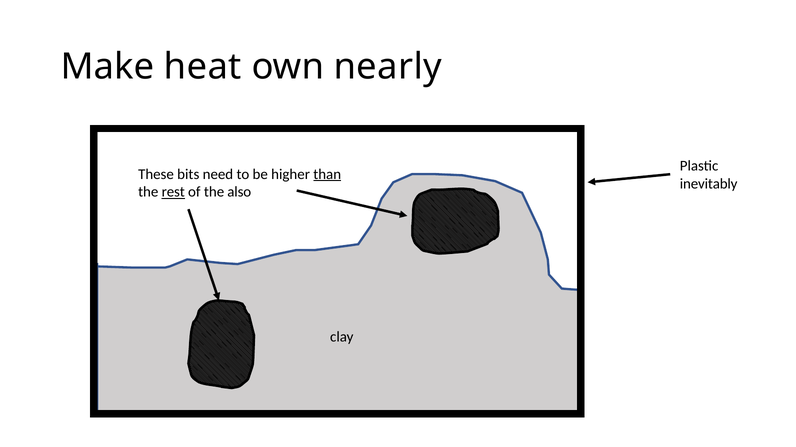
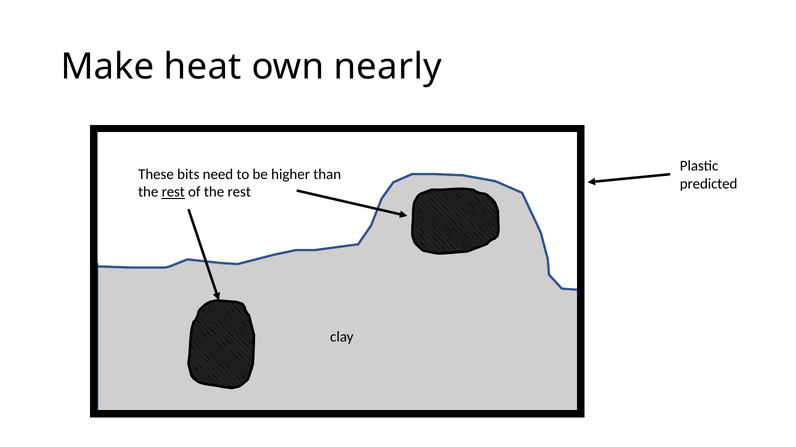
than underline: present -> none
inevitably: inevitably -> predicted
of the also: also -> rest
